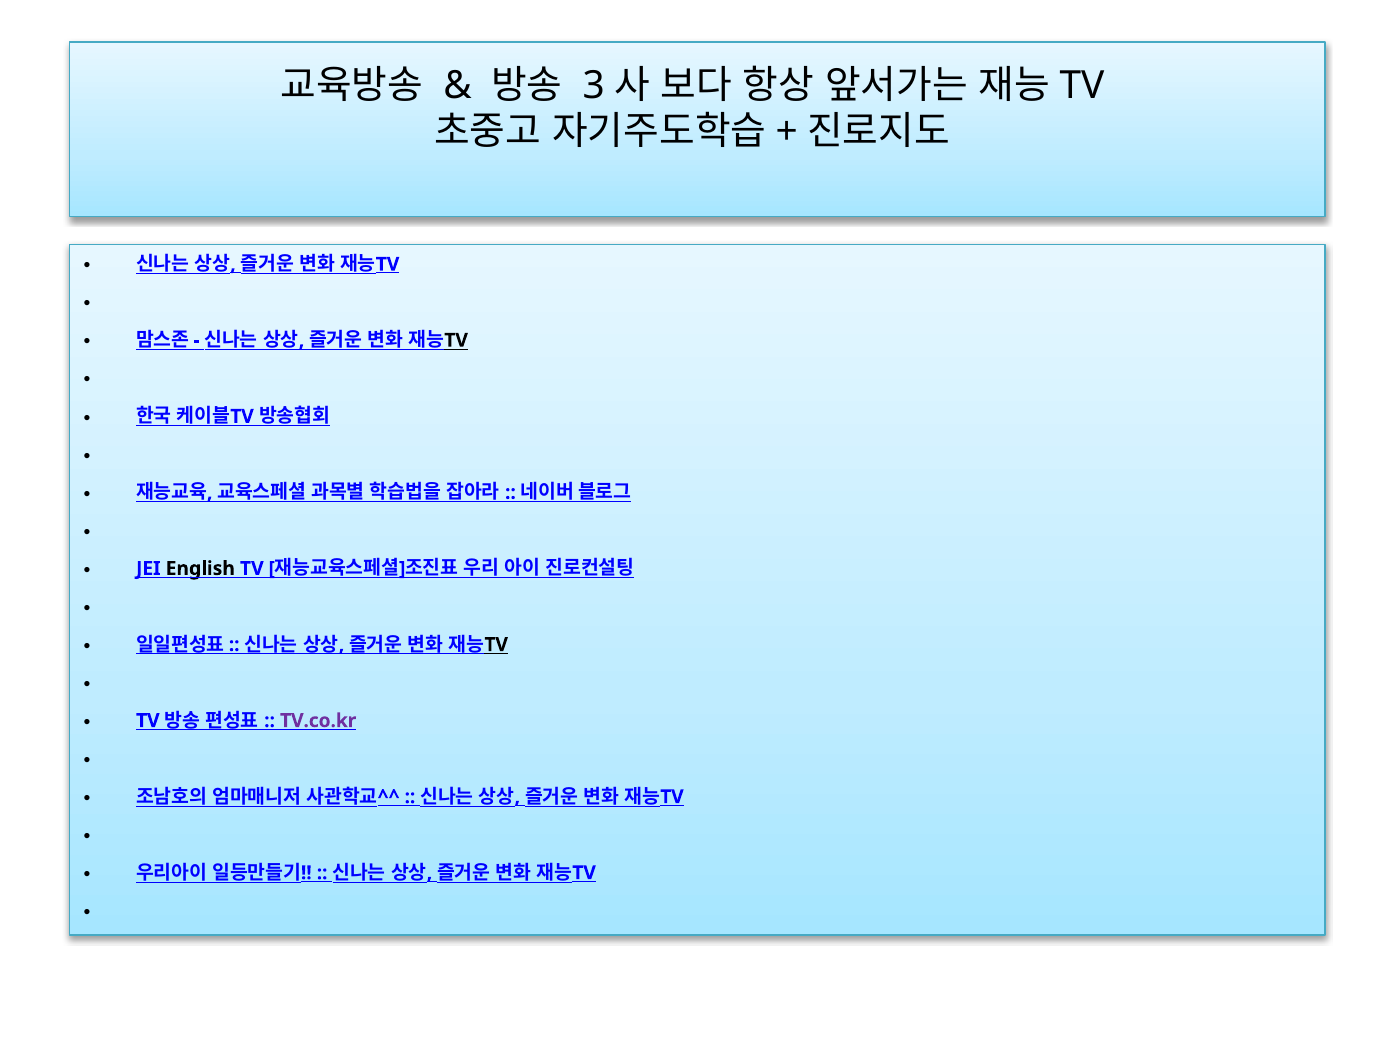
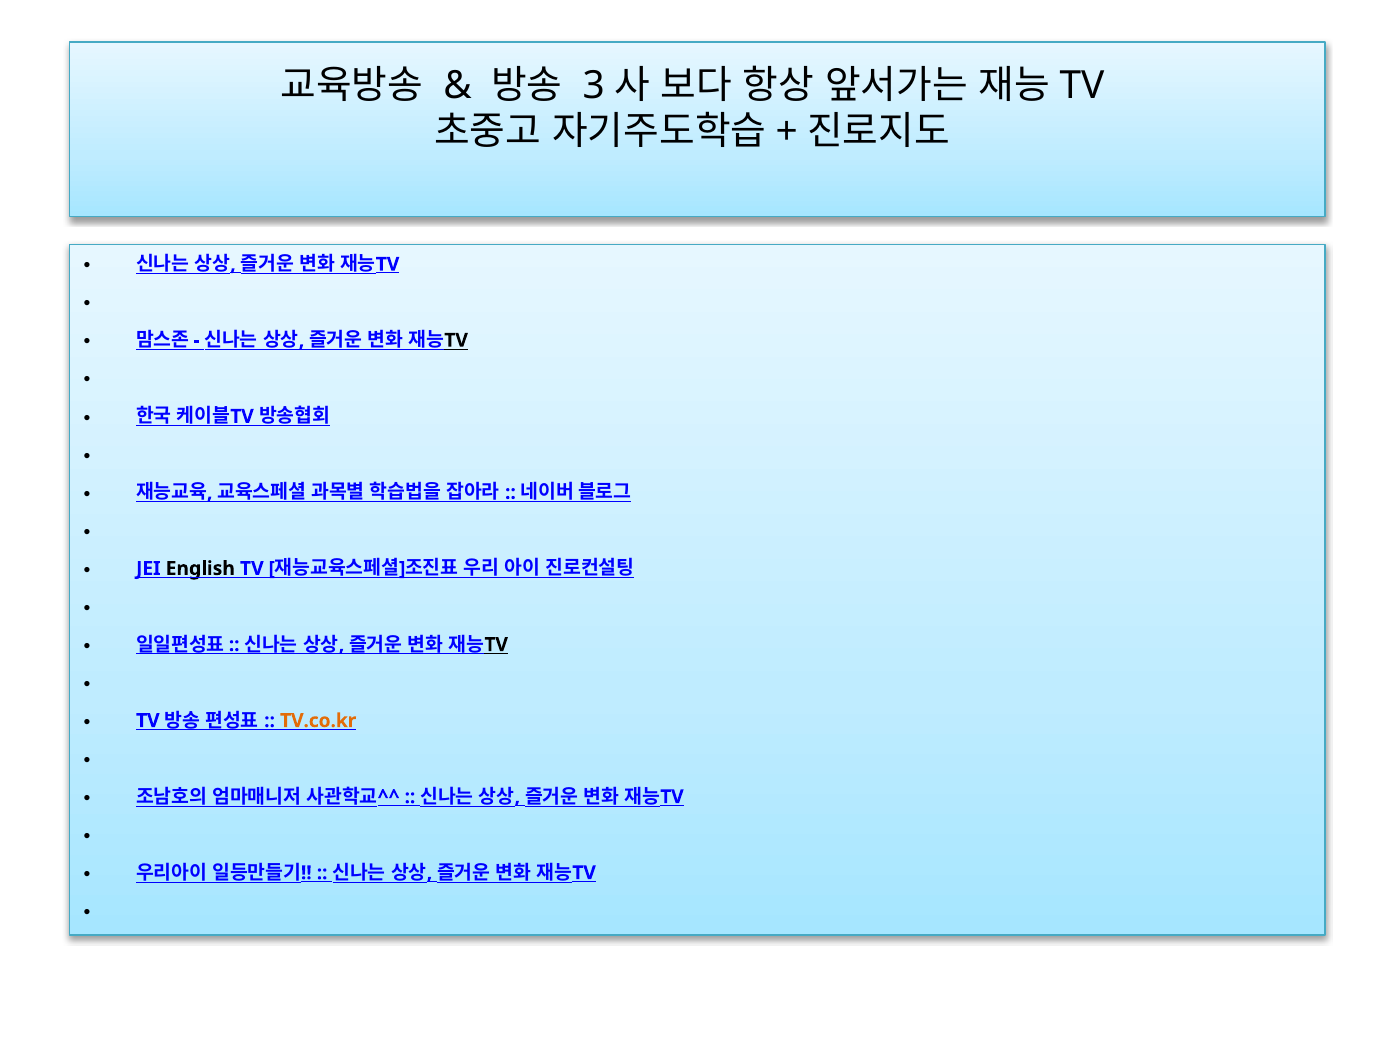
TV.co.kr colour: purple -> orange
